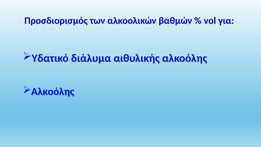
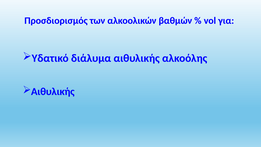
Αλκοόλης at (53, 92): Αλκοόλης -> Αιθυλικής
